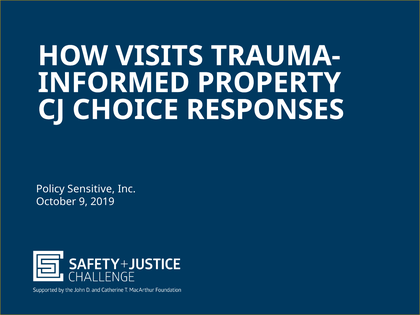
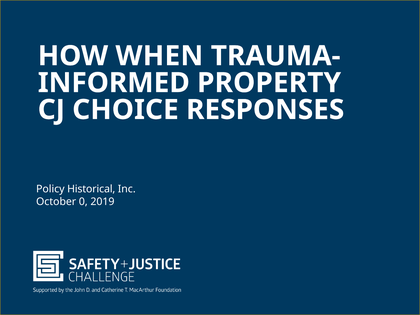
VISITS: VISITS -> WHEN
Sensitive: Sensitive -> Historical
9: 9 -> 0
